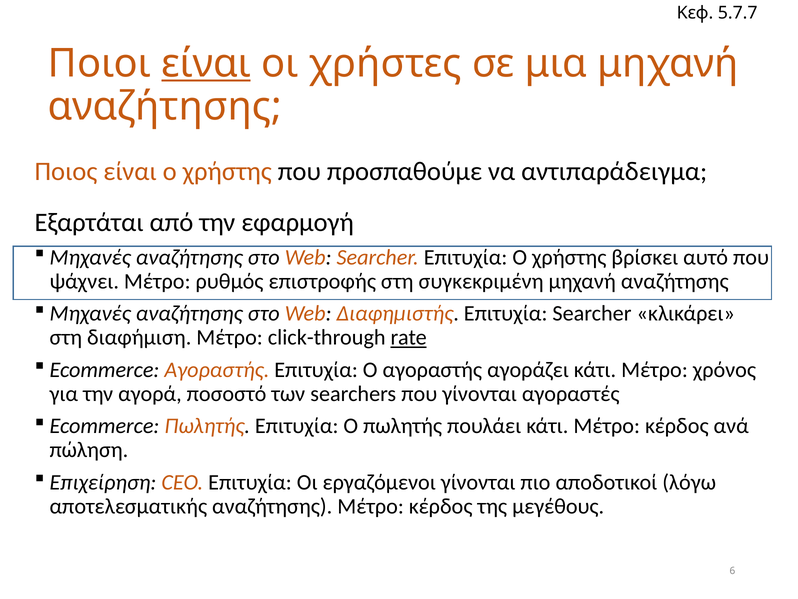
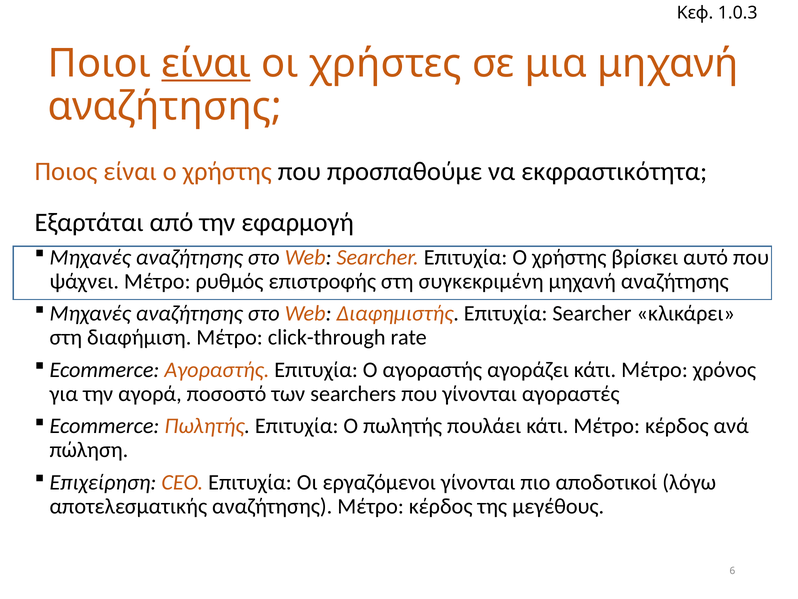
5.7.7: 5.7.7 -> 1.0.3
αντιπαράδειγμα: αντιπαράδειγμα -> εκφραστικότητα
rate underline: present -> none
